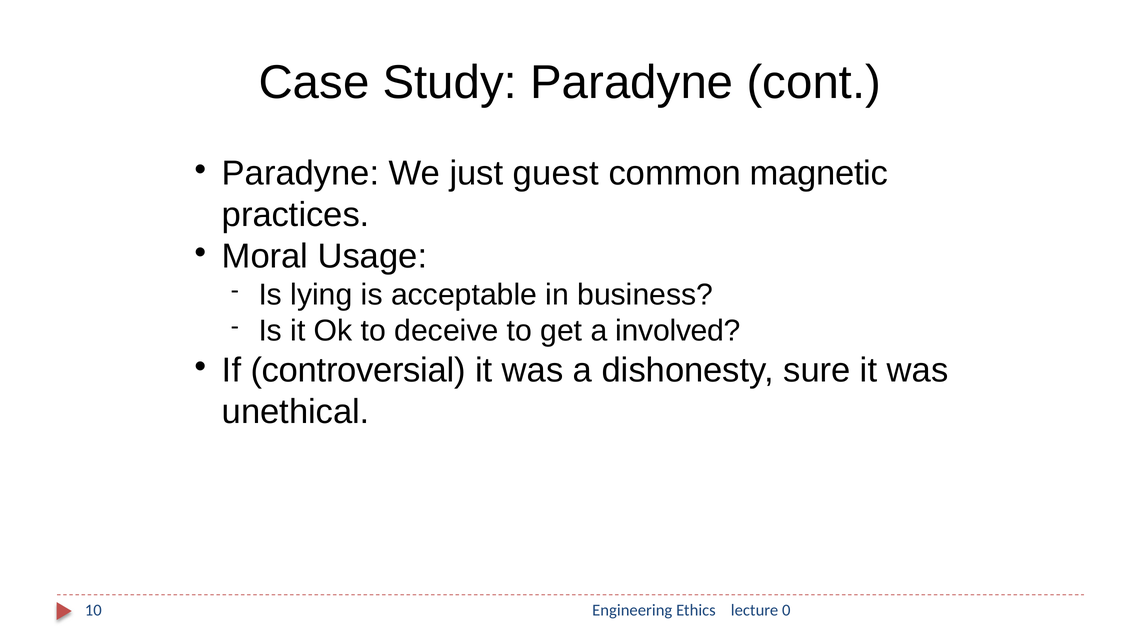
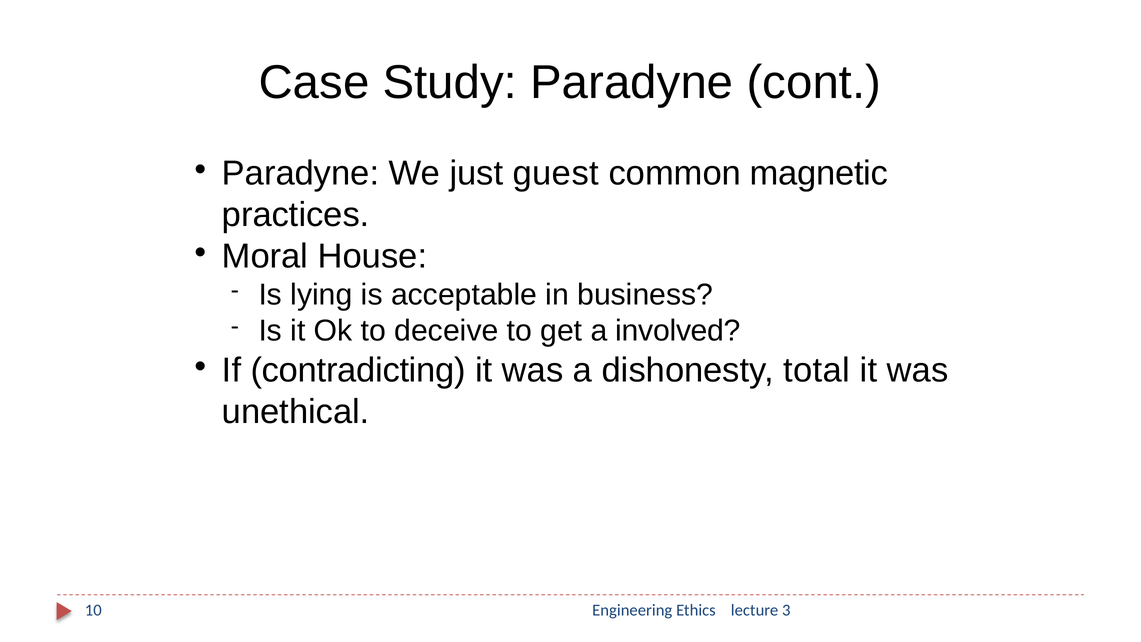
Usage: Usage -> House
controversial: controversial -> contradicting
sure: sure -> total
0: 0 -> 3
